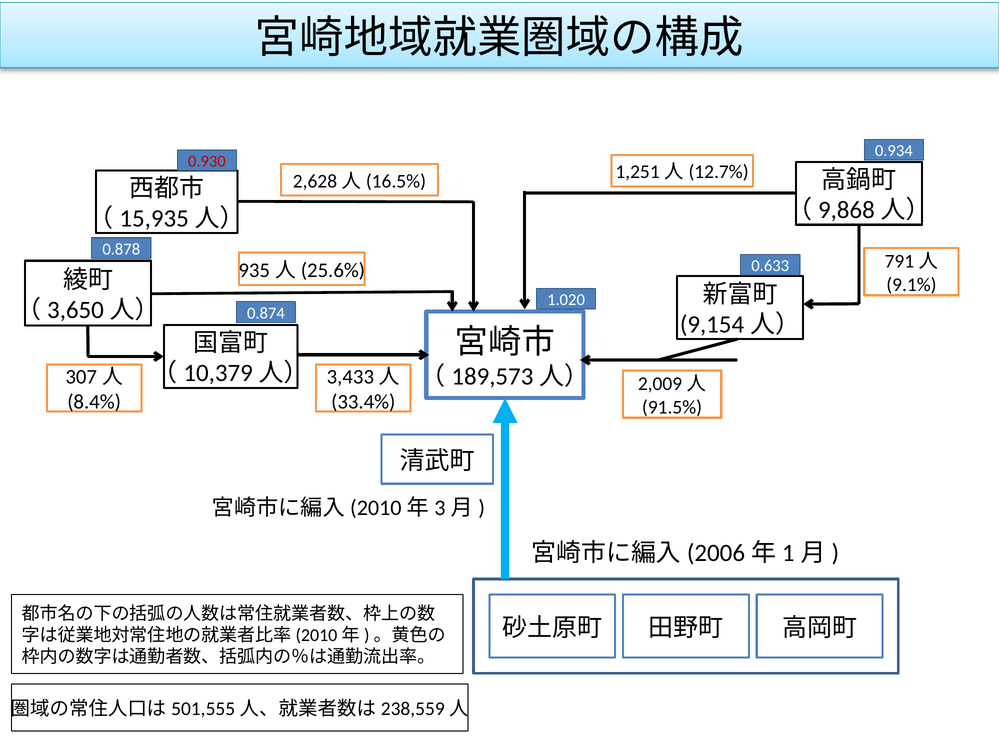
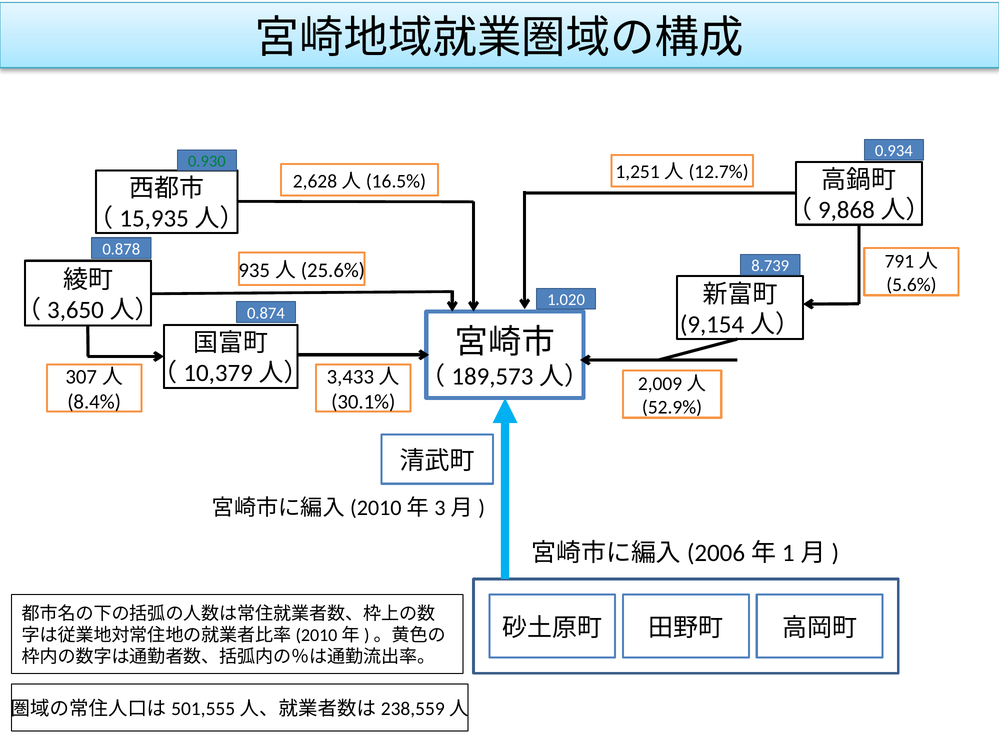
0.930 colour: red -> green
0.633: 0.633 -> 8.739
9.1%: 9.1% -> 5.6%
33.4%: 33.4% -> 30.1%
91.5%: 91.5% -> 52.9%
